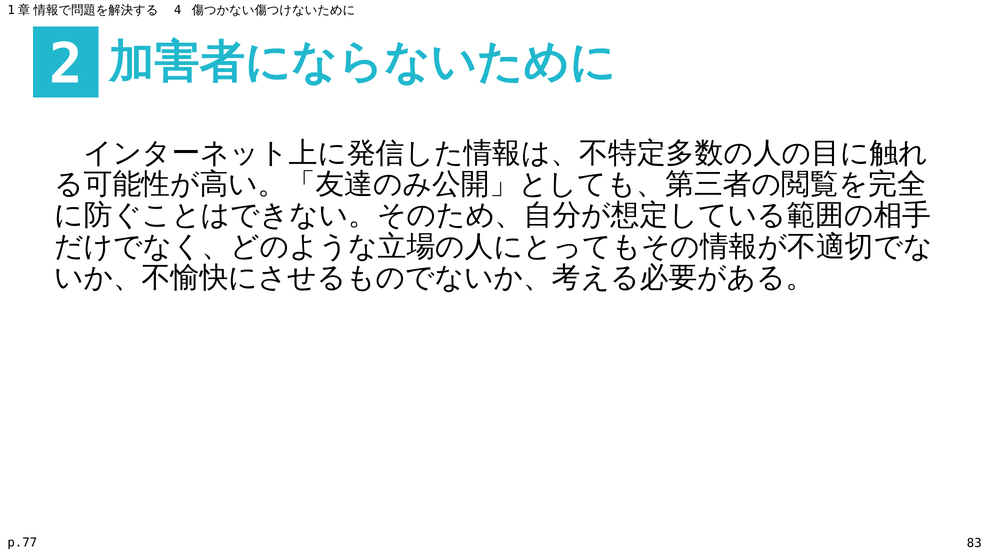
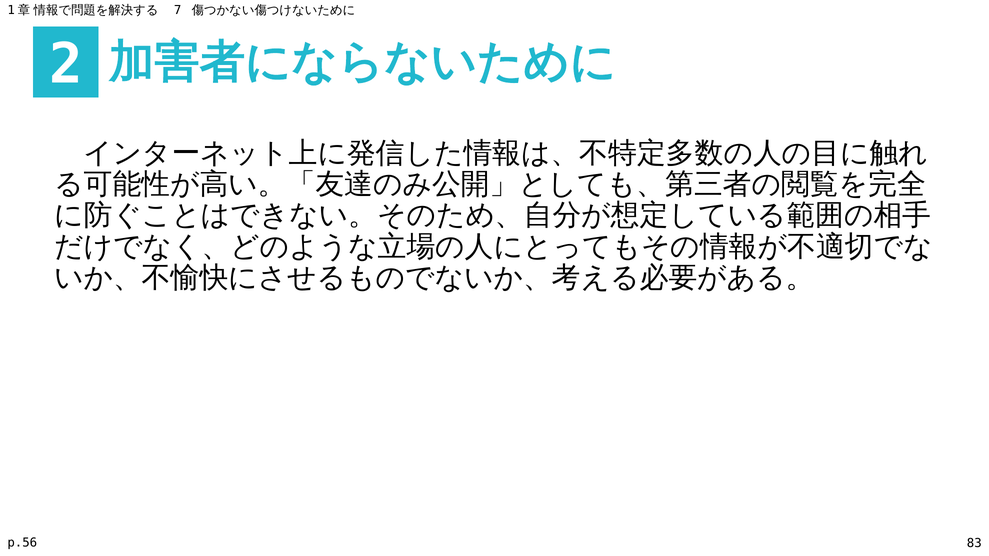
4: 4 -> 7
p.77: p.77 -> p.56
